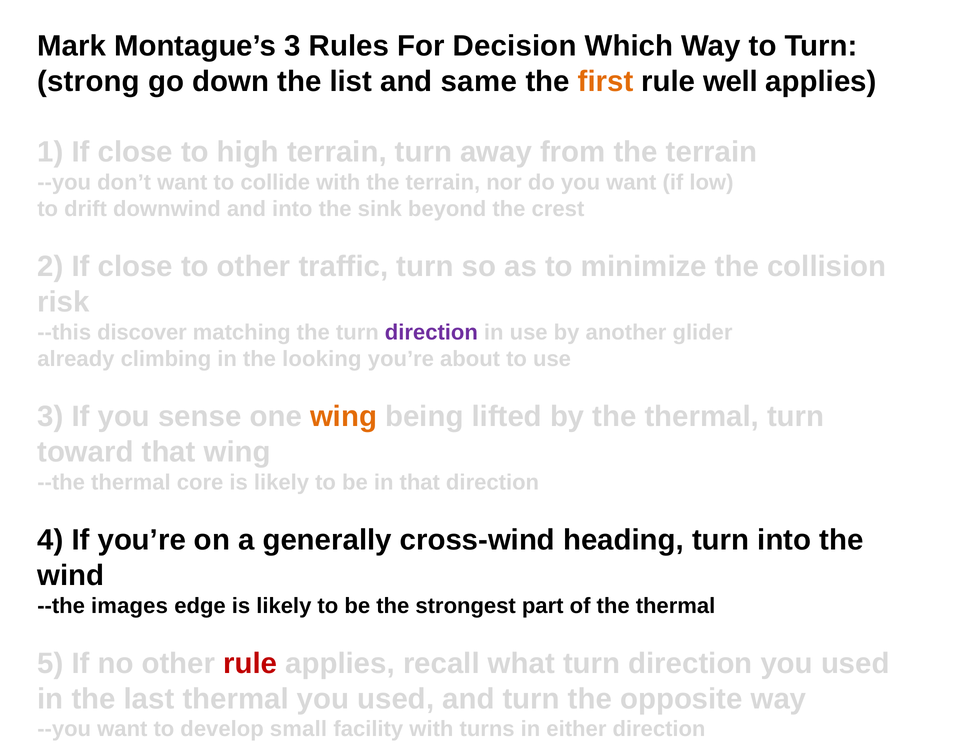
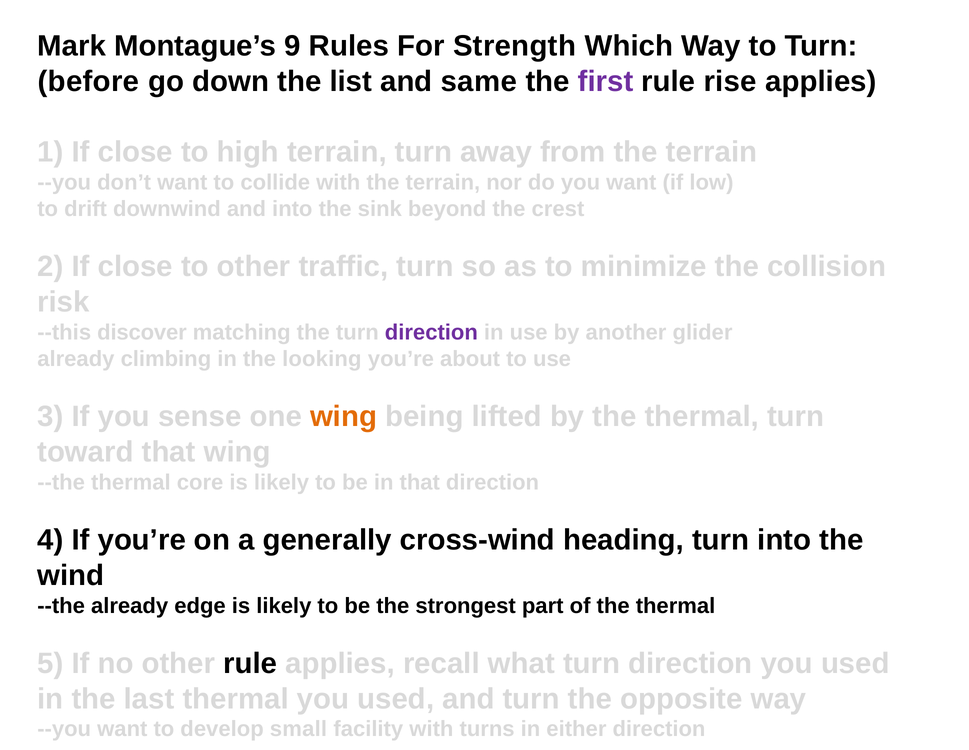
Montague’s 3: 3 -> 9
Decision: Decision -> Strength
strong: strong -> before
first colour: orange -> purple
well: well -> rise
--the images: images -> already
rule at (250, 664) colour: red -> black
